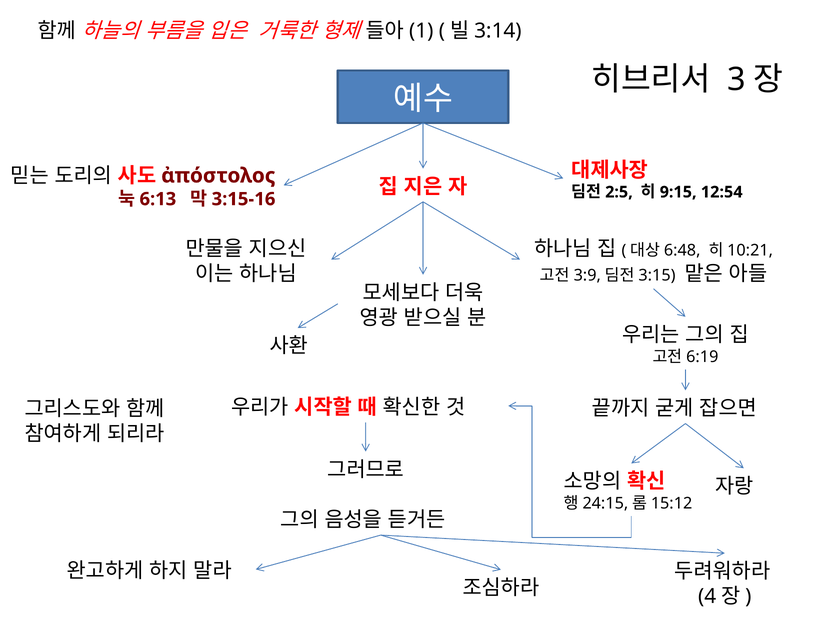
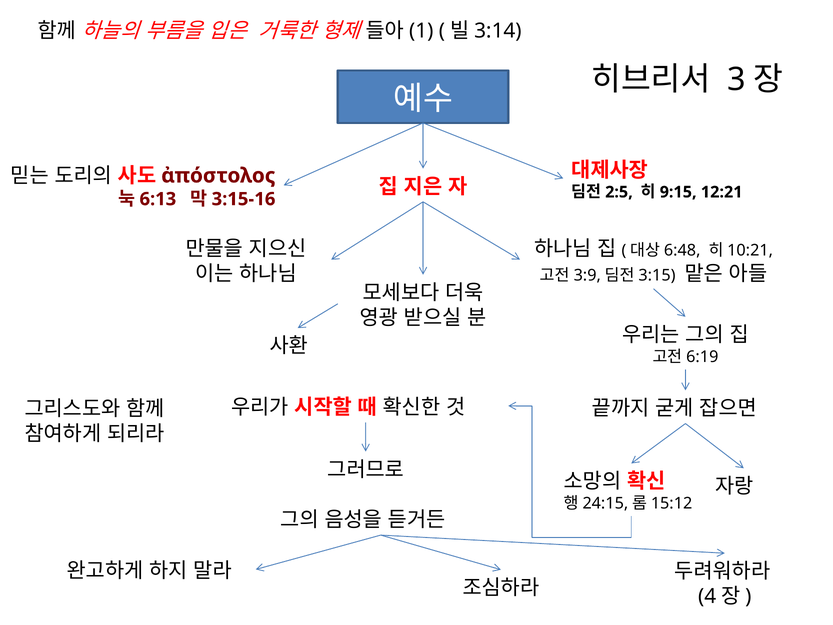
12:54: 12:54 -> 12:21
